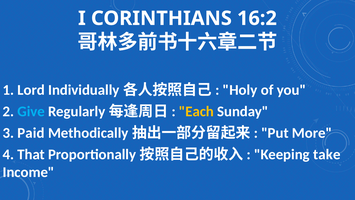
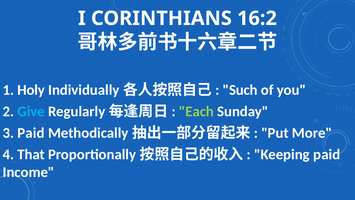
Lord: Lord -> Holy
Holy: Holy -> Such
Each colour: yellow -> light green
Keeping take: take -> paid
